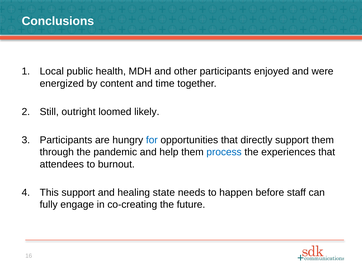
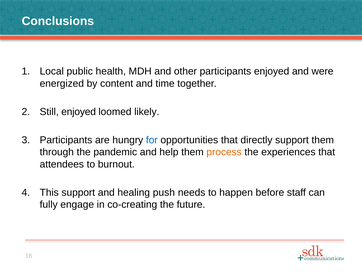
Still outright: outright -> enjoyed
process colour: blue -> orange
state: state -> push
